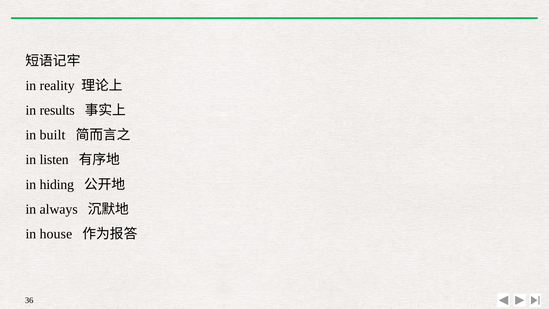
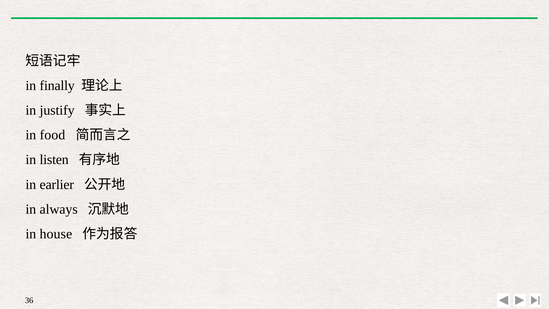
reality: reality -> finally
results: results -> justify
built: built -> food
hiding: hiding -> earlier
